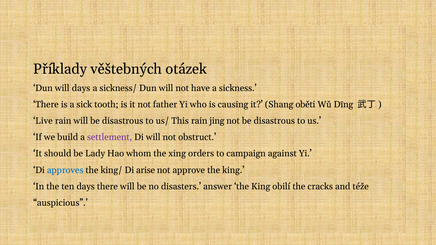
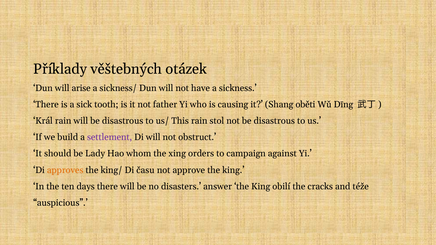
will days: days -> arise
Live: Live -> Král
jing: jing -> stol
approves colour: blue -> orange
arise: arise -> času
